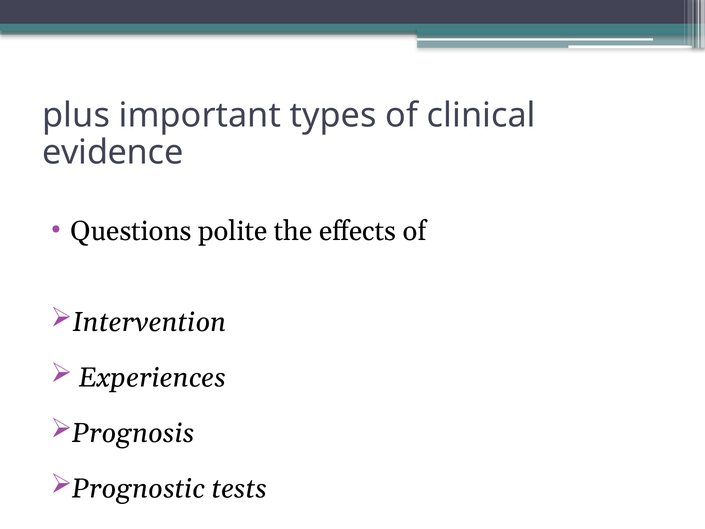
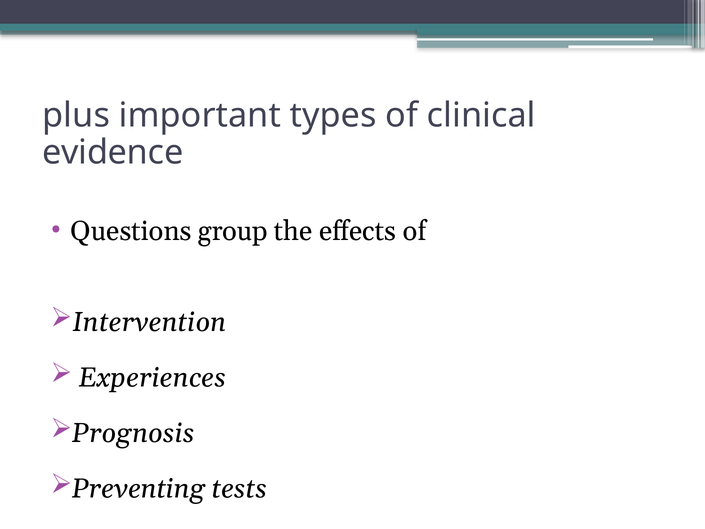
polite: polite -> group
Prognostic: Prognostic -> Preventing
